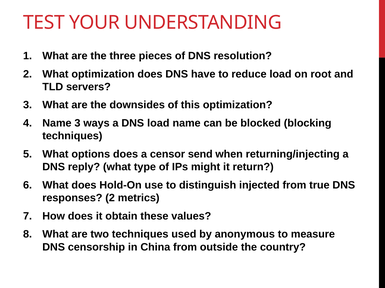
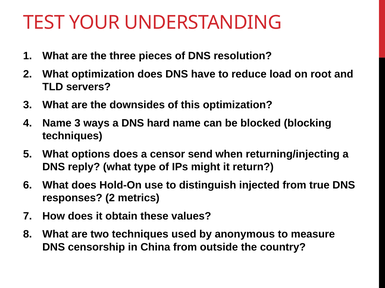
DNS load: load -> hard
